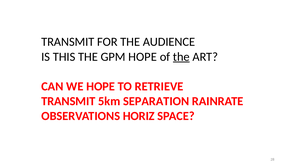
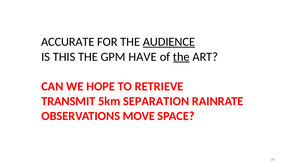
TRANSMIT at (68, 42): TRANSMIT -> ACCURATE
AUDIENCE underline: none -> present
GPM HOPE: HOPE -> HAVE
HORIZ: HORIZ -> MOVE
